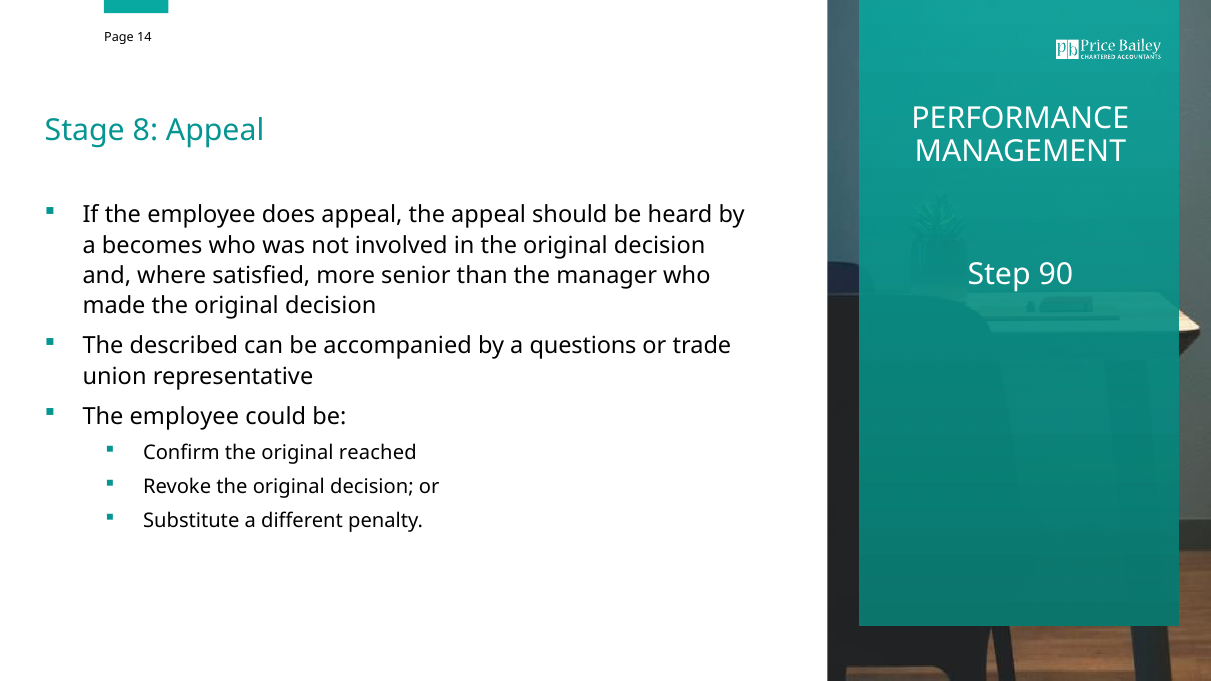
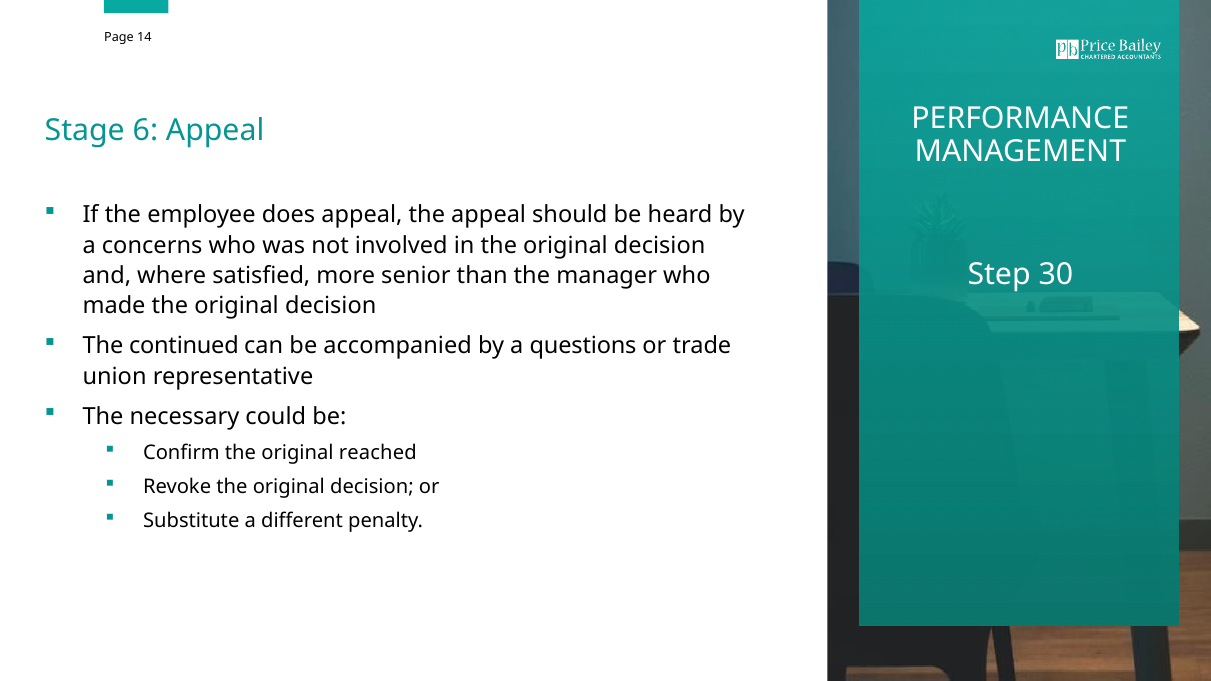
8: 8 -> 6
becomes: becomes -> concerns
90: 90 -> 30
described: described -> continued
employee at (184, 417): employee -> necessary
